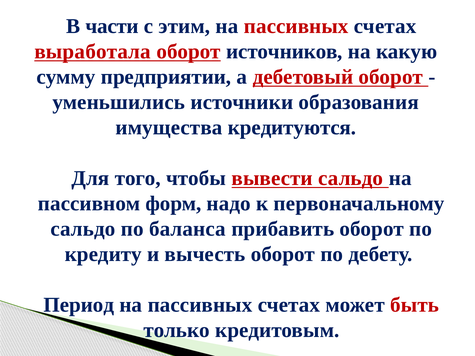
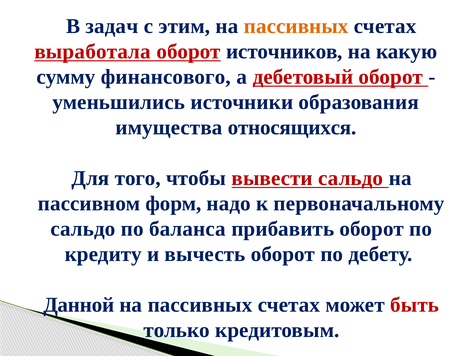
части: части -> задач
пассивных at (296, 26) colour: red -> orange
предприятии: предприятии -> финансового
кредитуются: кредитуются -> относящихся
Период: Период -> Данной
